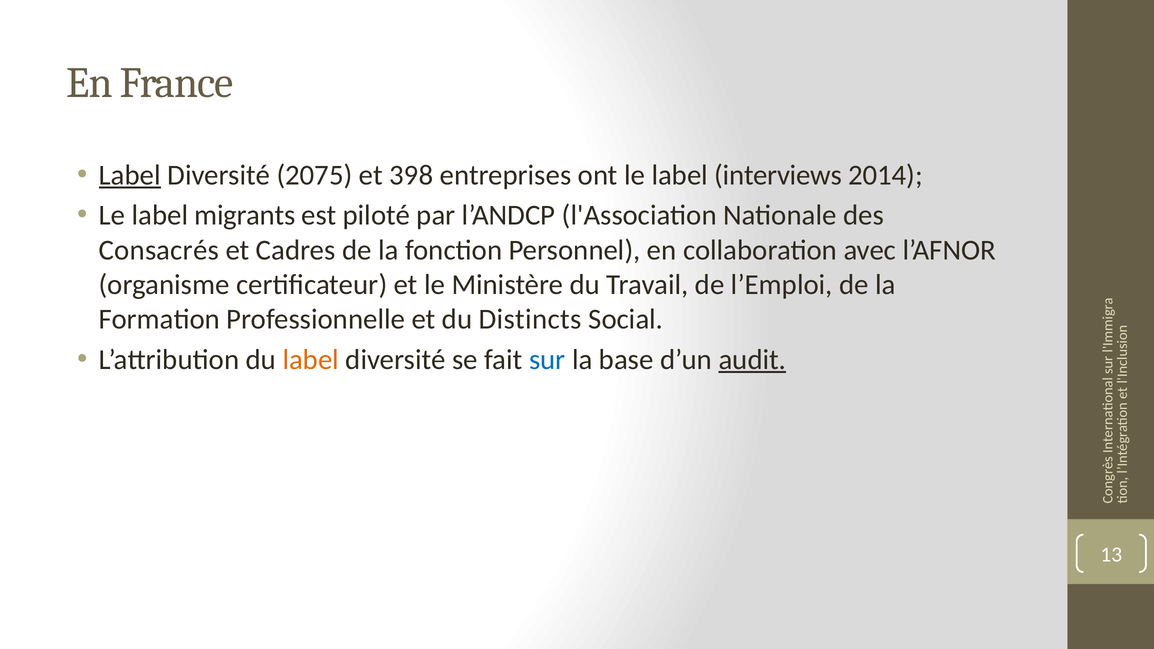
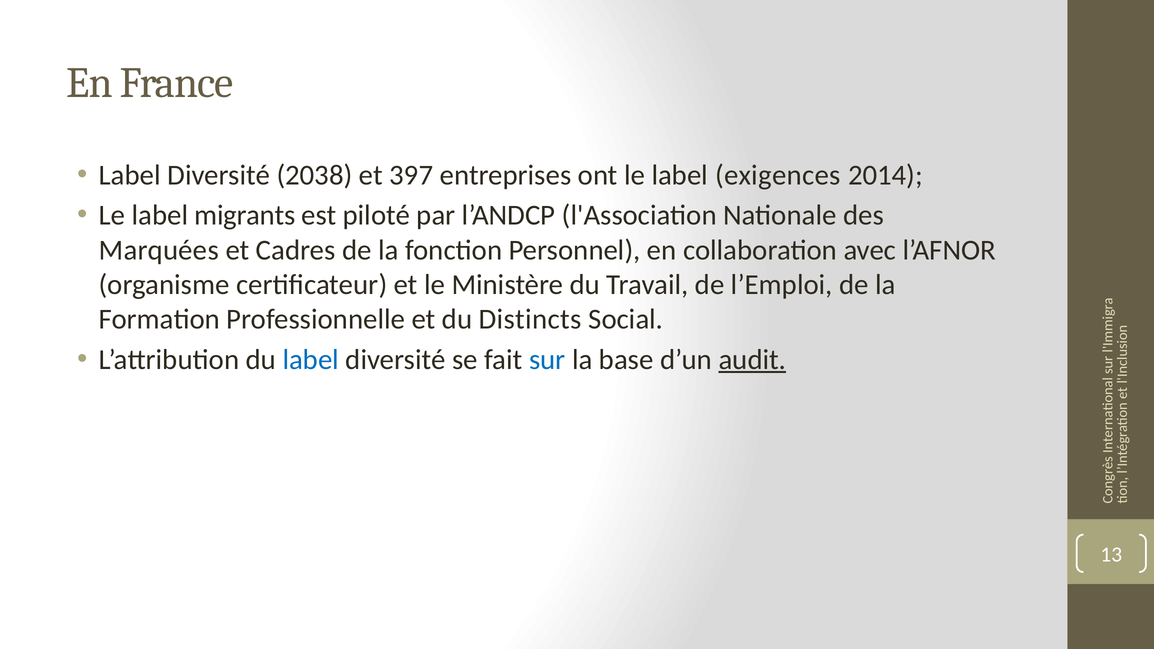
Label at (130, 175) underline: present -> none
2075: 2075 -> 2038
398: 398 -> 397
interviews: interviews -> exigences
Consacrés: Consacrés -> Marquées
label at (311, 360) colour: orange -> blue
